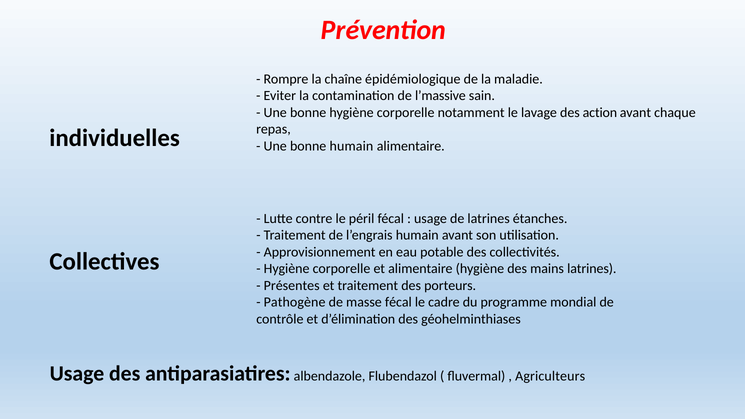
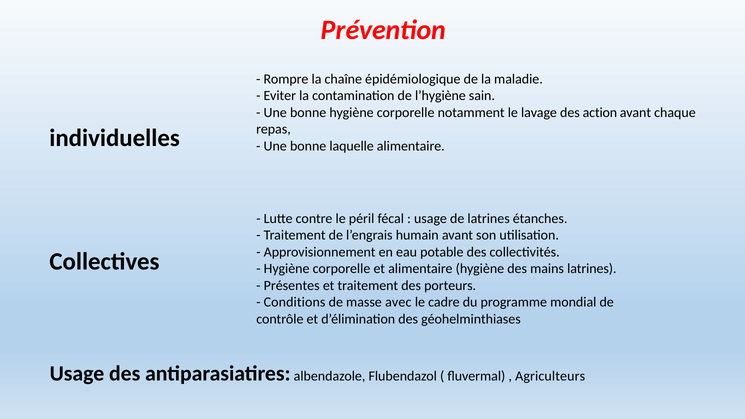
l’massive: l’massive -> l’hygiène
bonne humain: humain -> laquelle
Pathogène: Pathogène -> Conditions
masse fécal: fécal -> avec
